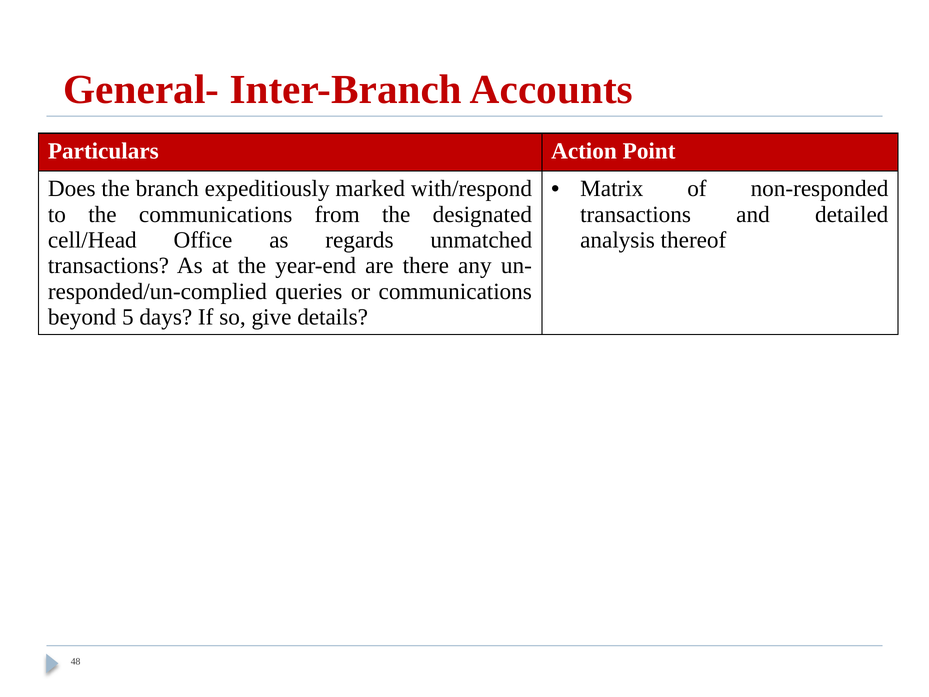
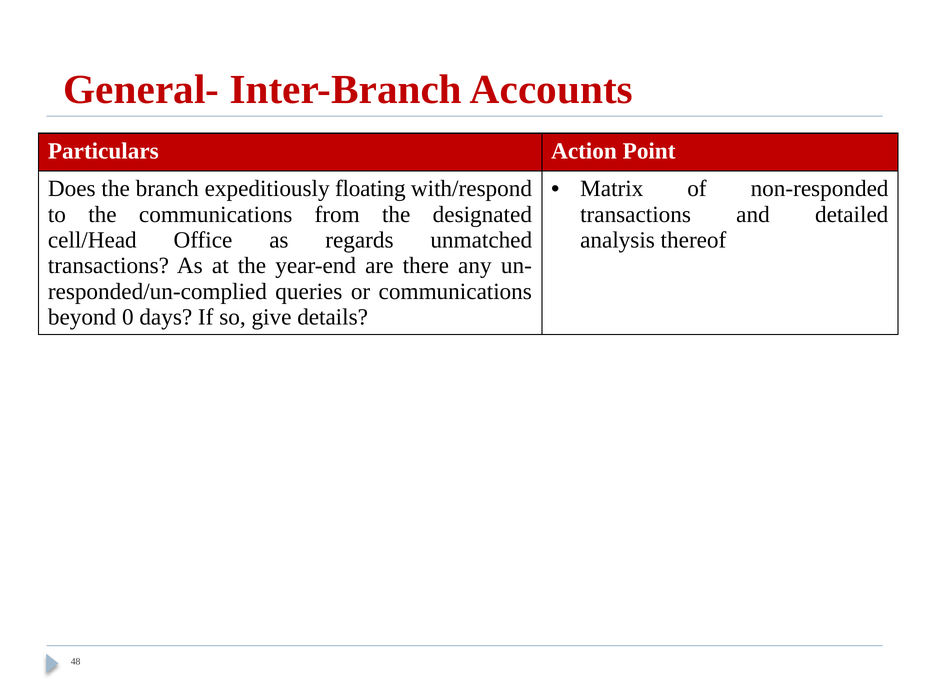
marked: marked -> floating
5: 5 -> 0
